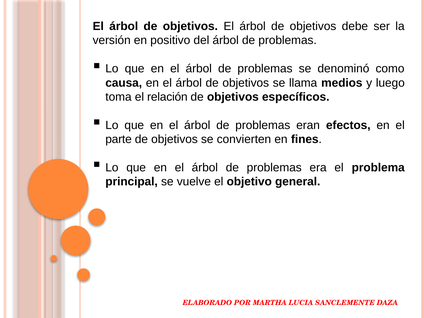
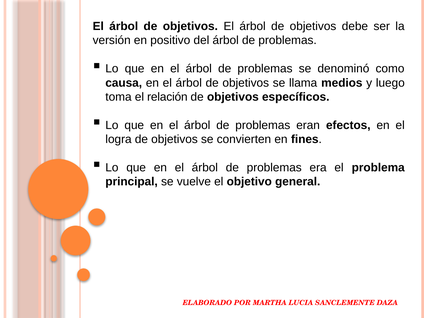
parte: parte -> logra
